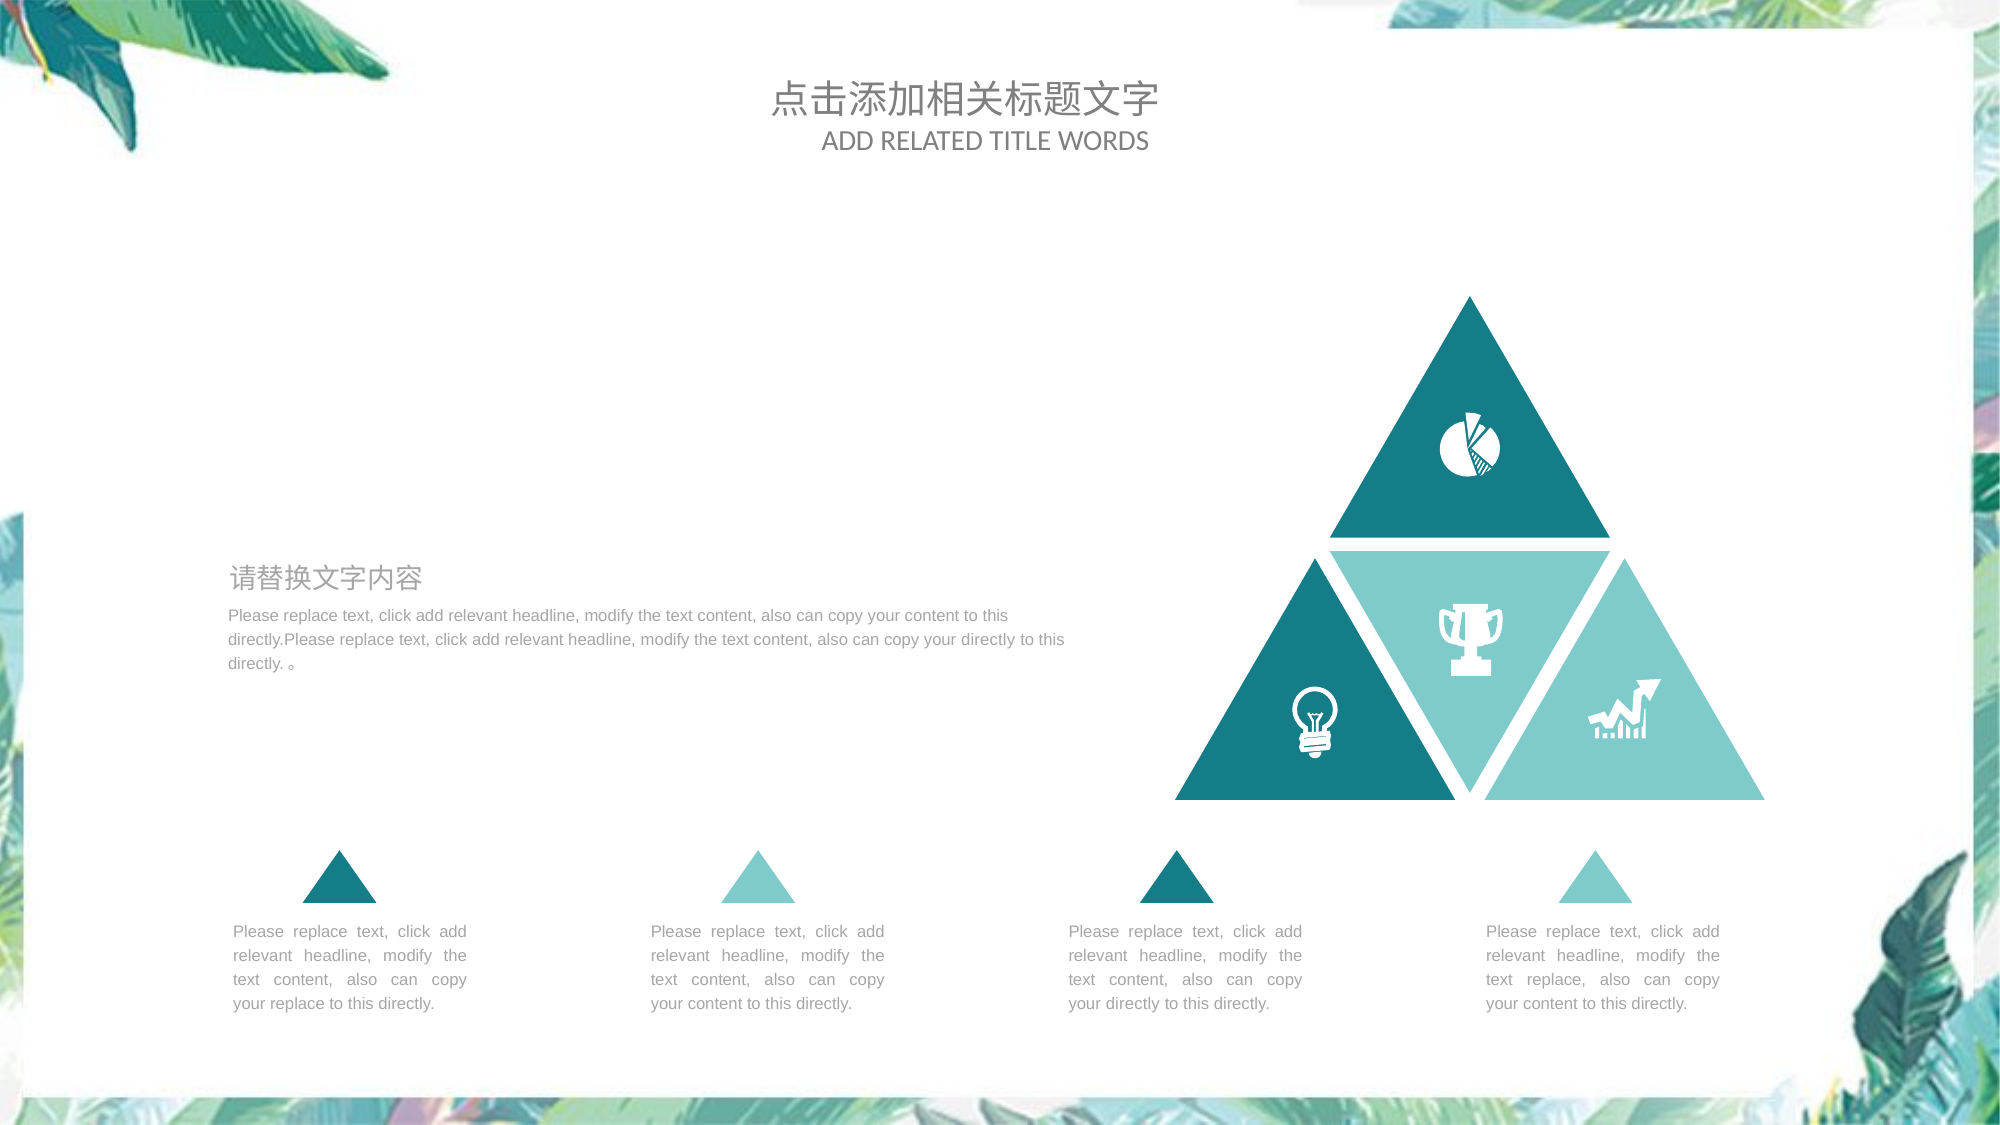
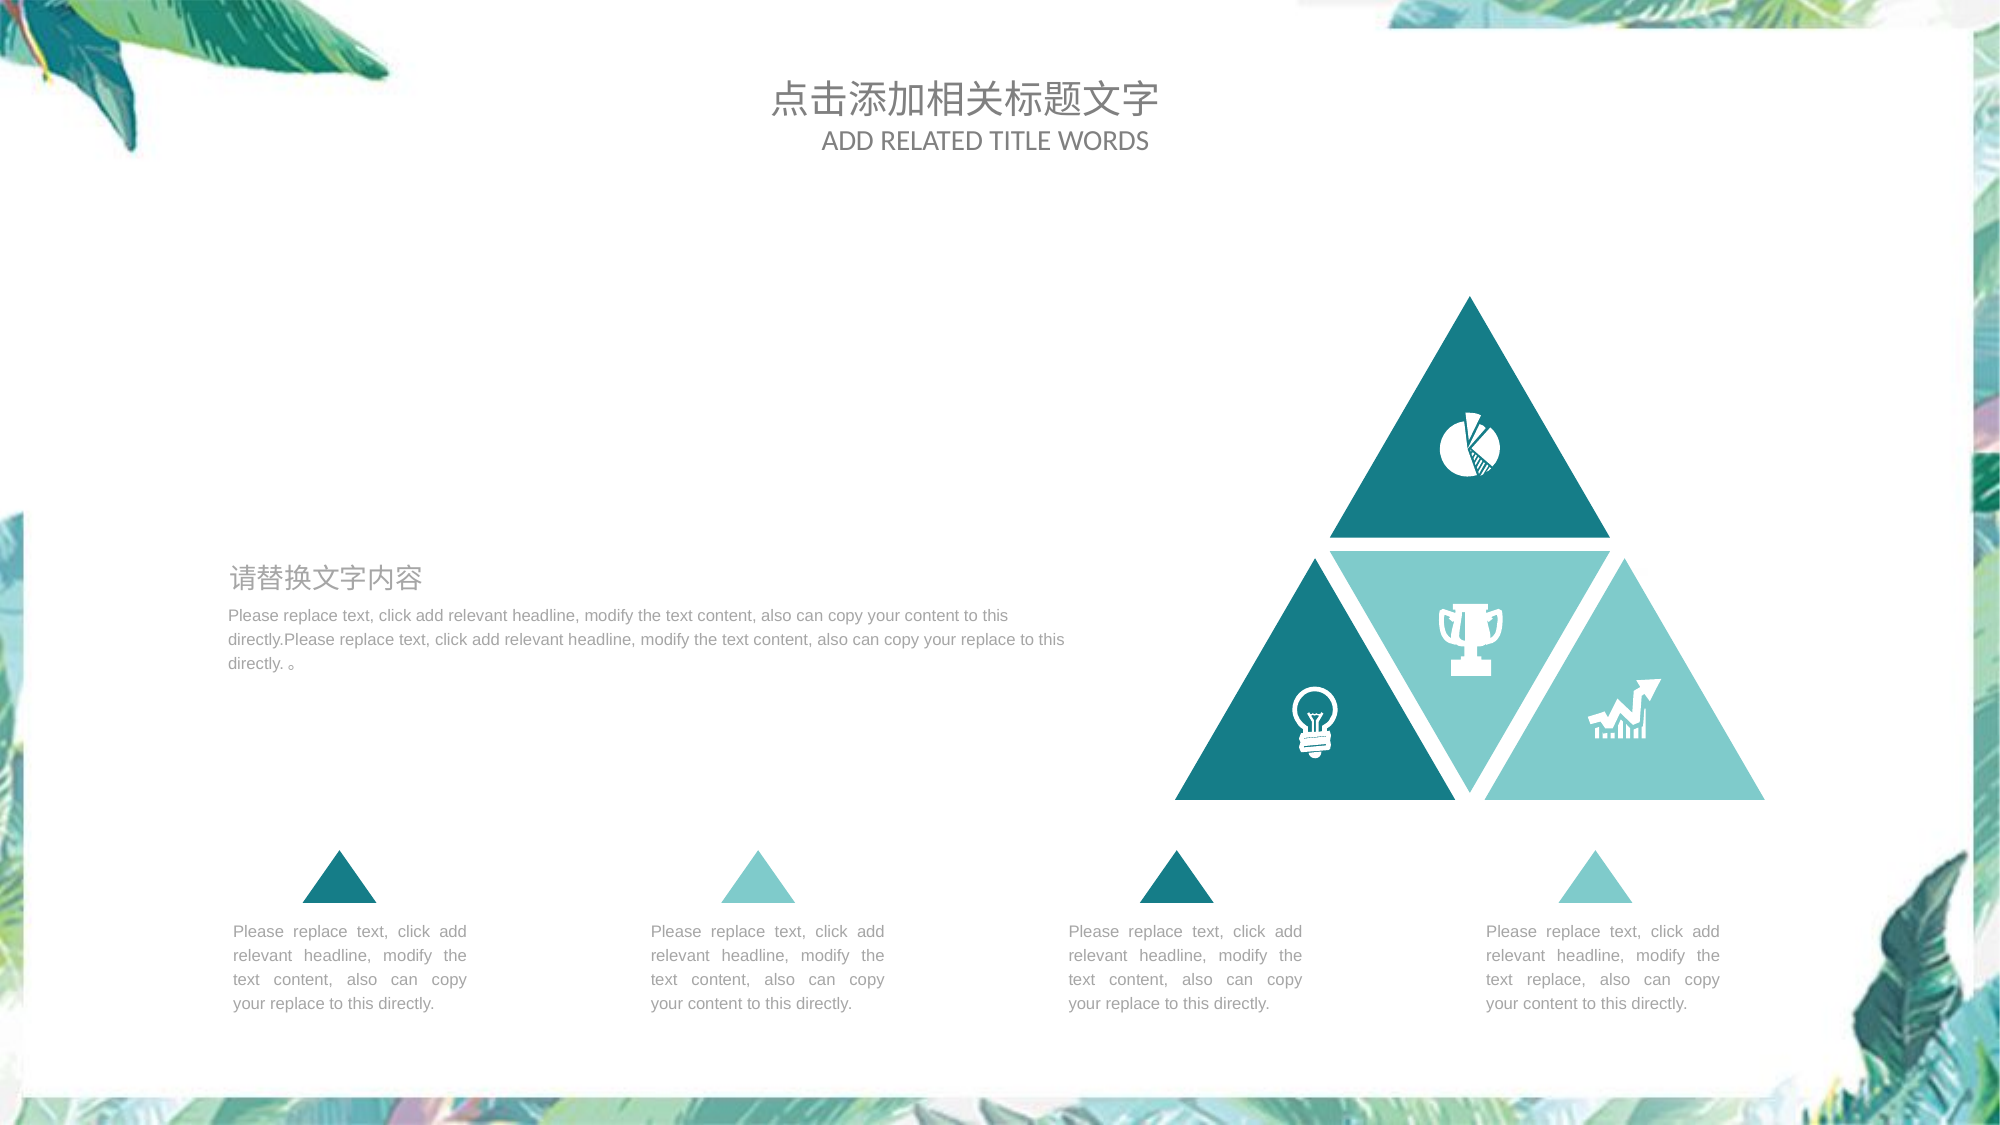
directly at (988, 640): directly -> replace
directly at (1133, 1004): directly -> replace
